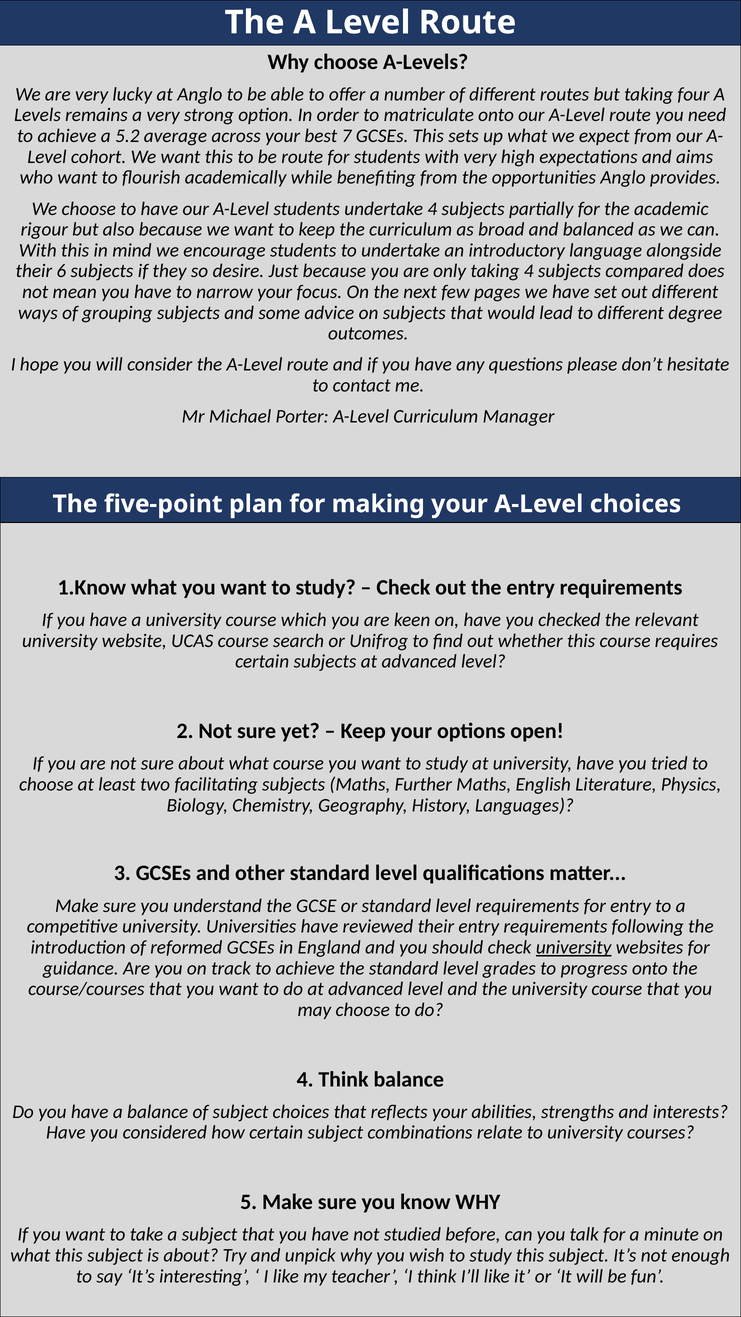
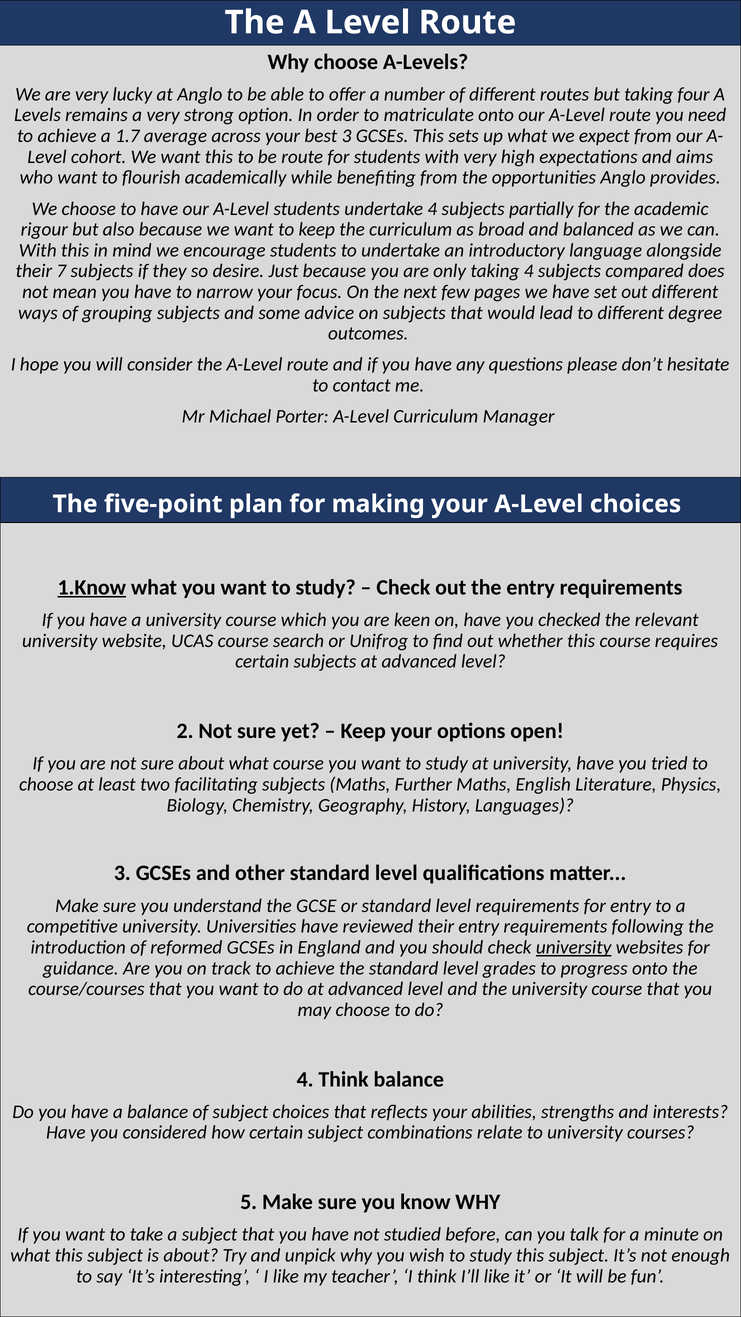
5.2: 5.2 -> 1.7
best 7: 7 -> 3
6: 6 -> 7
1.Know underline: none -> present
